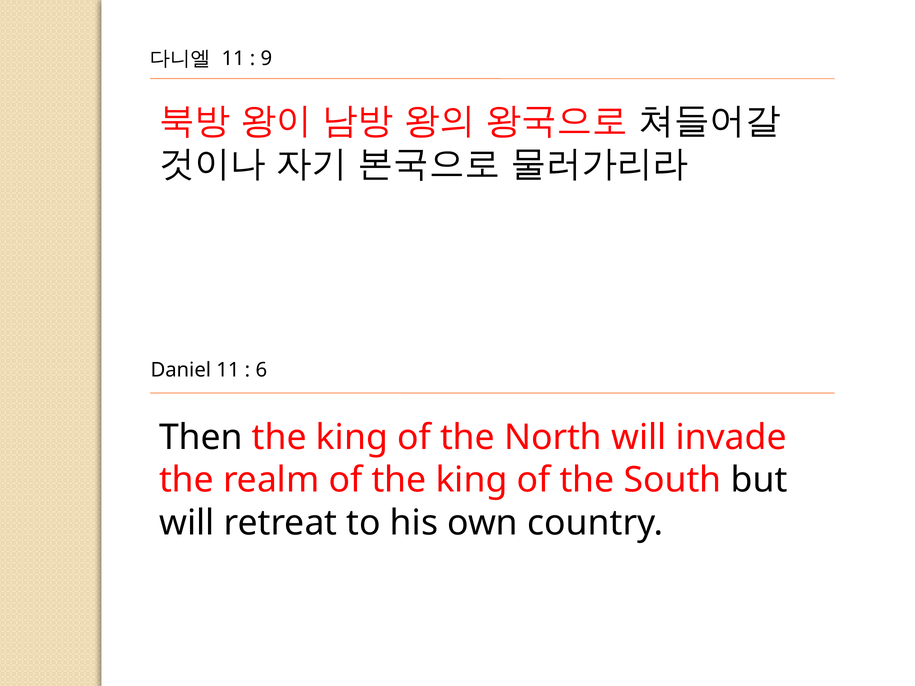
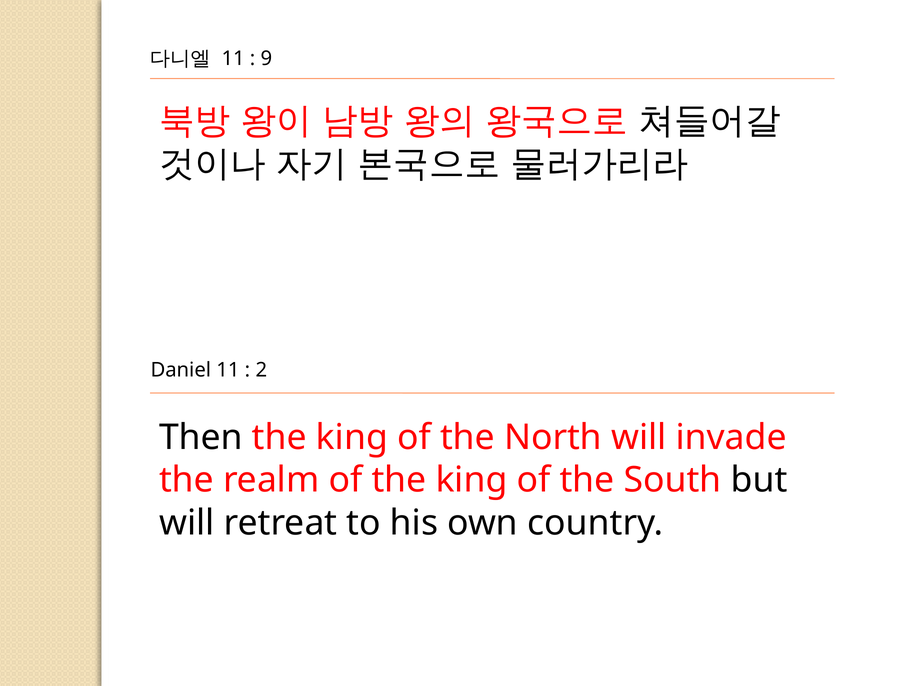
6: 6 -> 2
